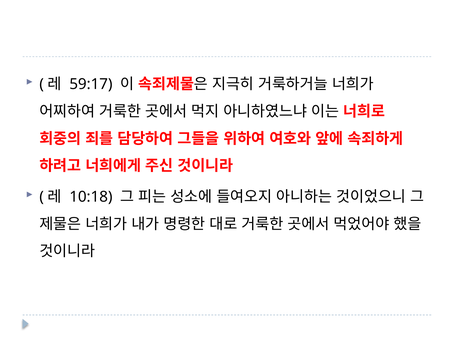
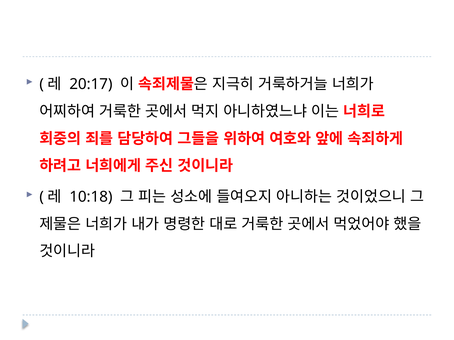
59:17: 59:17 -> 20:17
